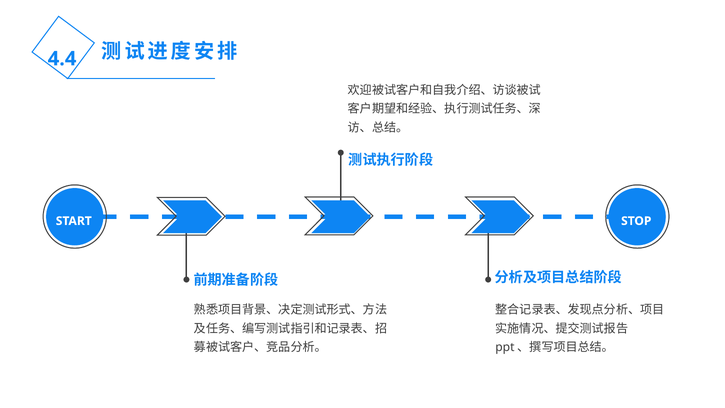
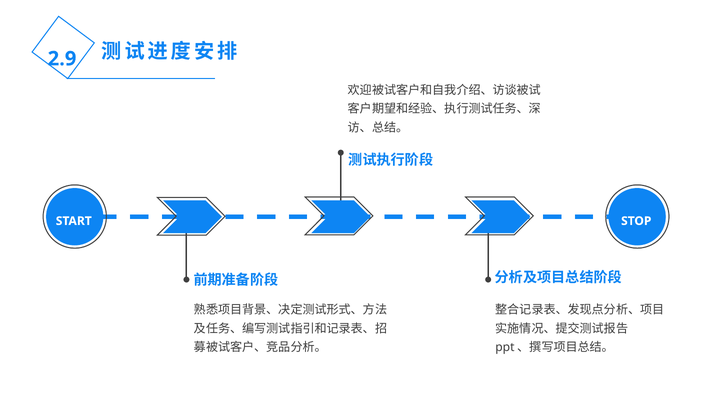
4.4: 4.4 -> 2.9
